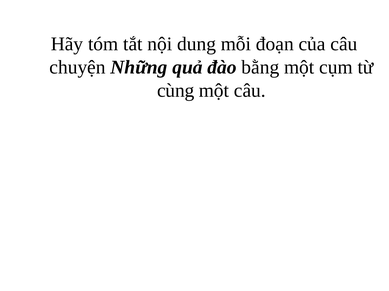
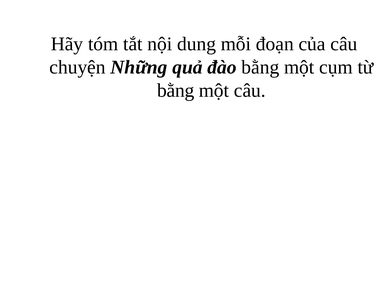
cùng at (176, 91): cùng -> bằng
